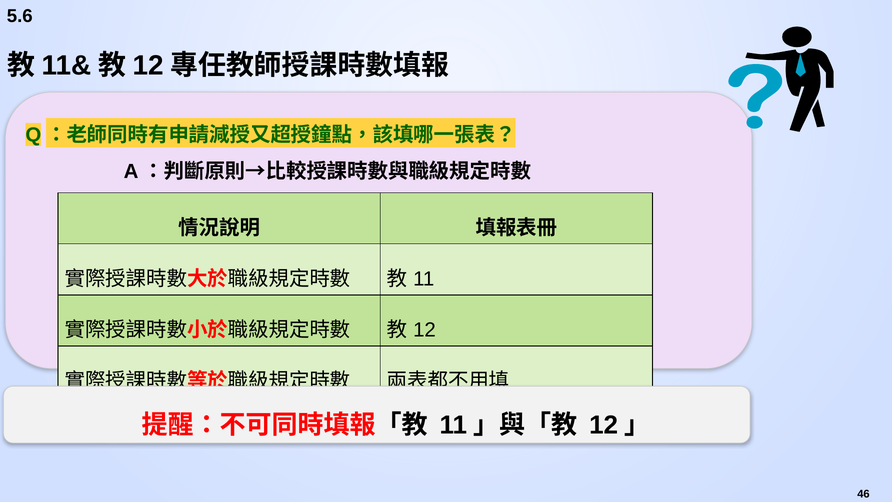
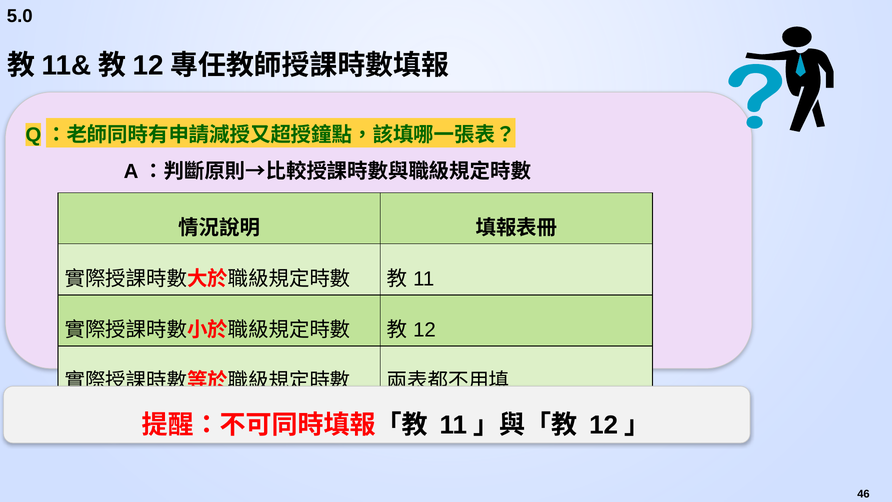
5.6: 5.6 -> 5.0
